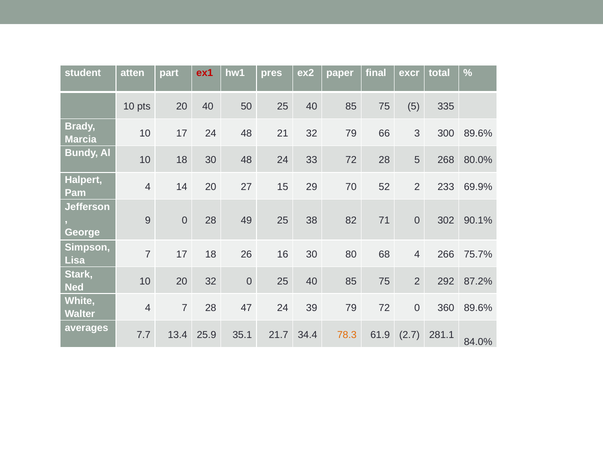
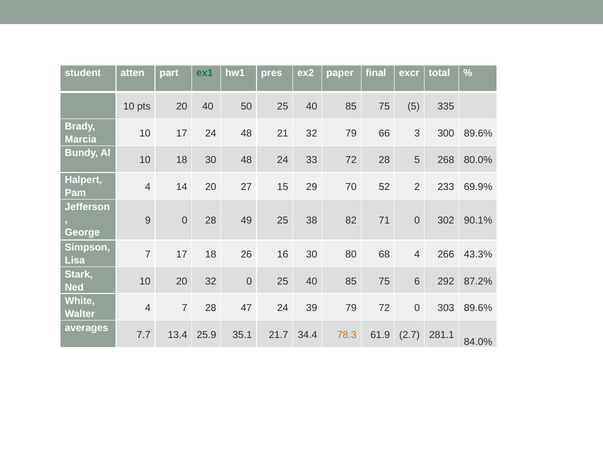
ex1 colour: red -> green
75.7%: 75.7% -> 43.3%
75 2: 2 -> 6
360: 360 -> 303
